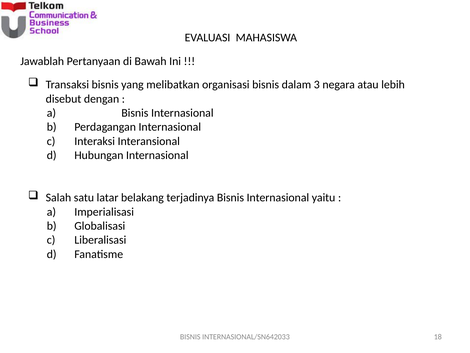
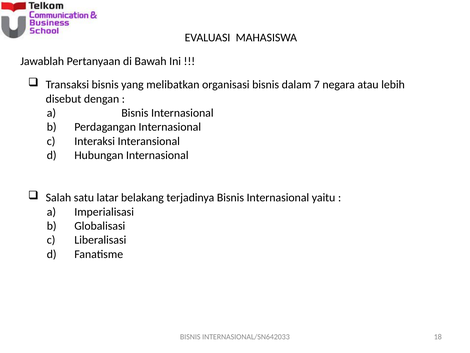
3: 3 -> 7
